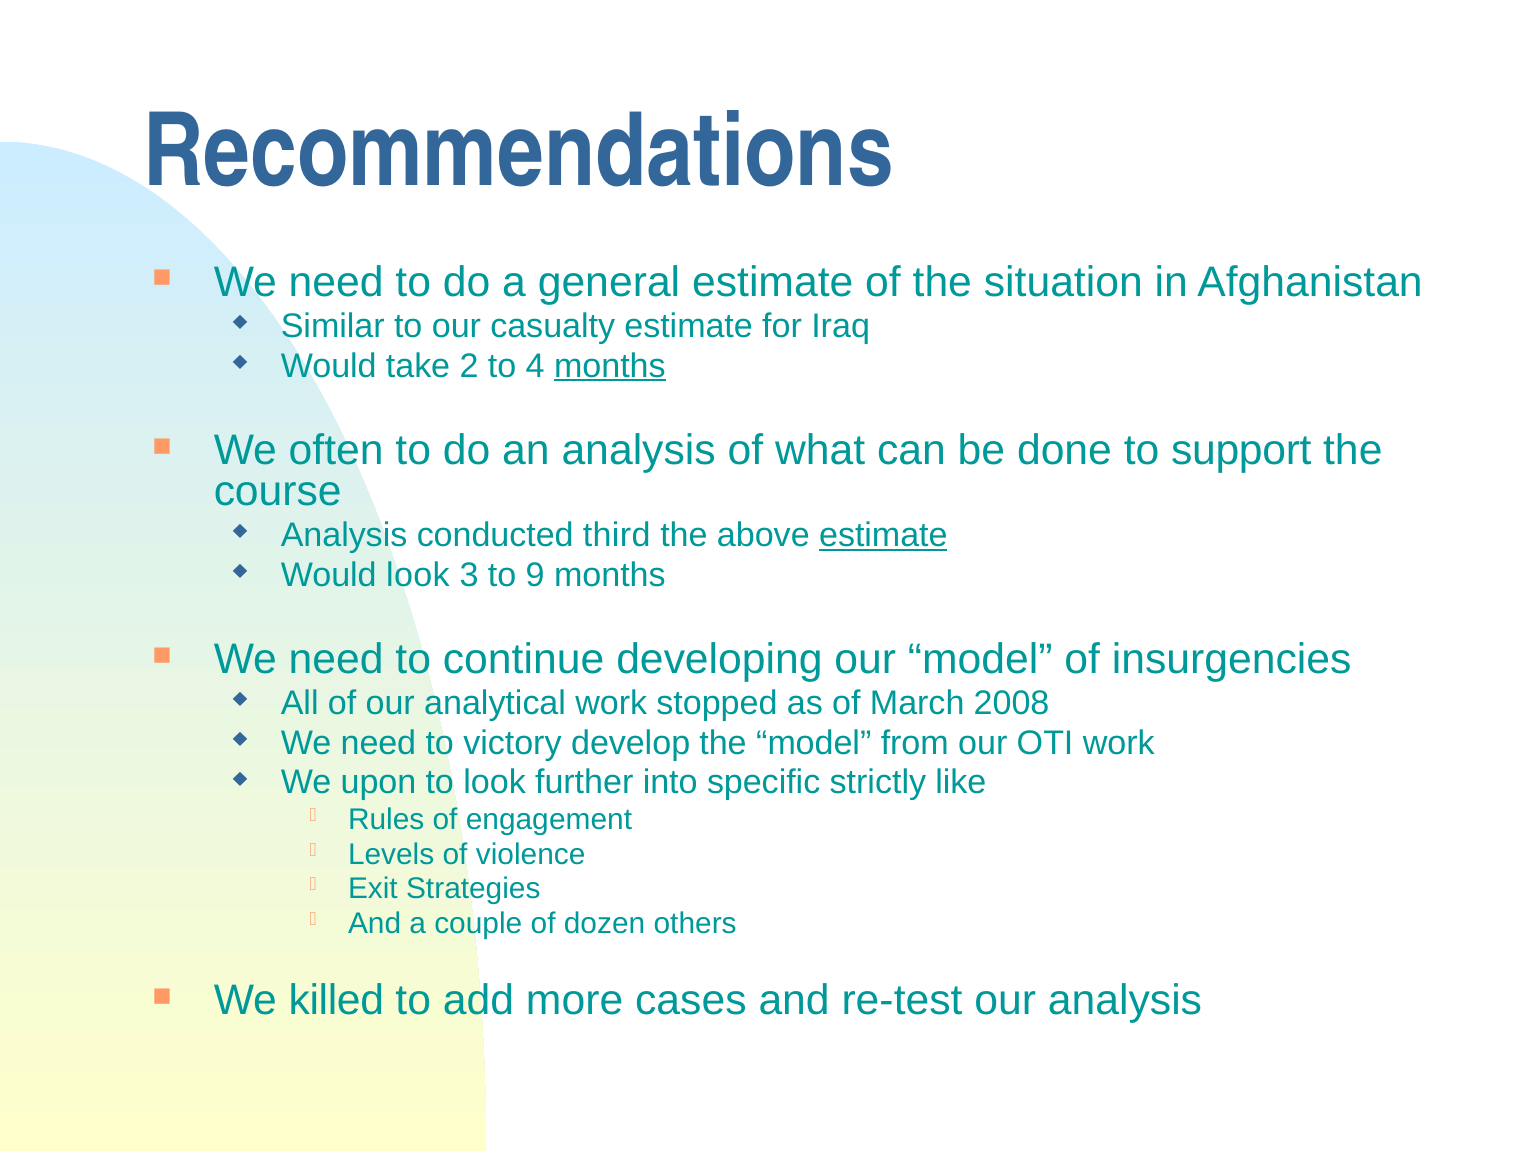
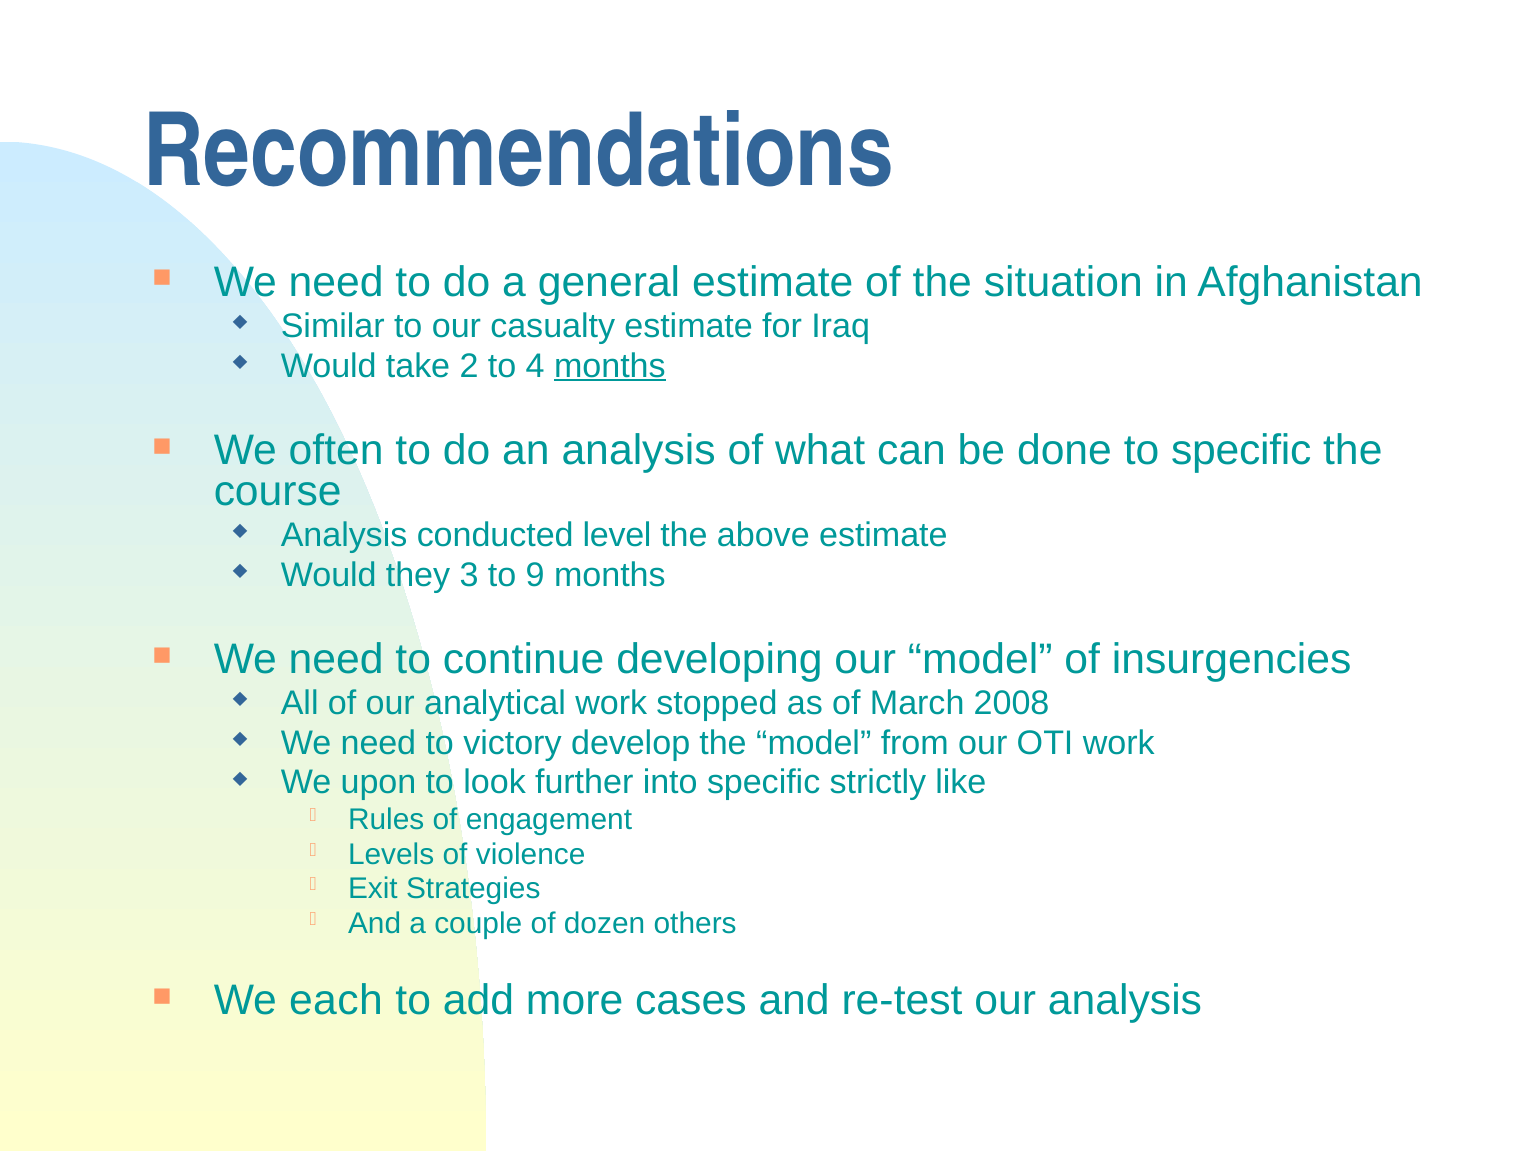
to support: support -> specific
third: third -> level
estimate at (883, 535) underline: present -> none
Would look: look -> they
killed: killed -> each
